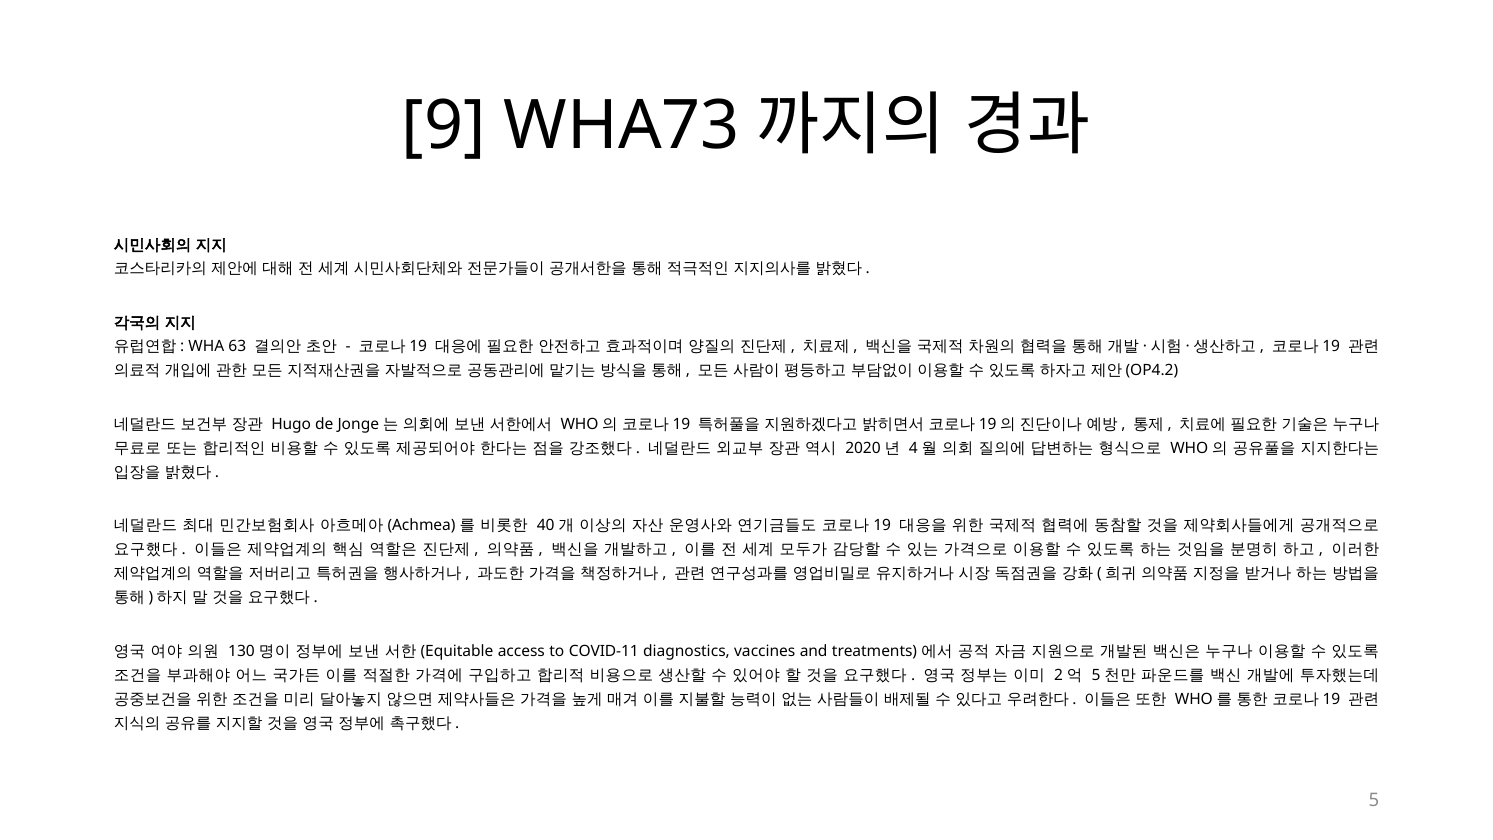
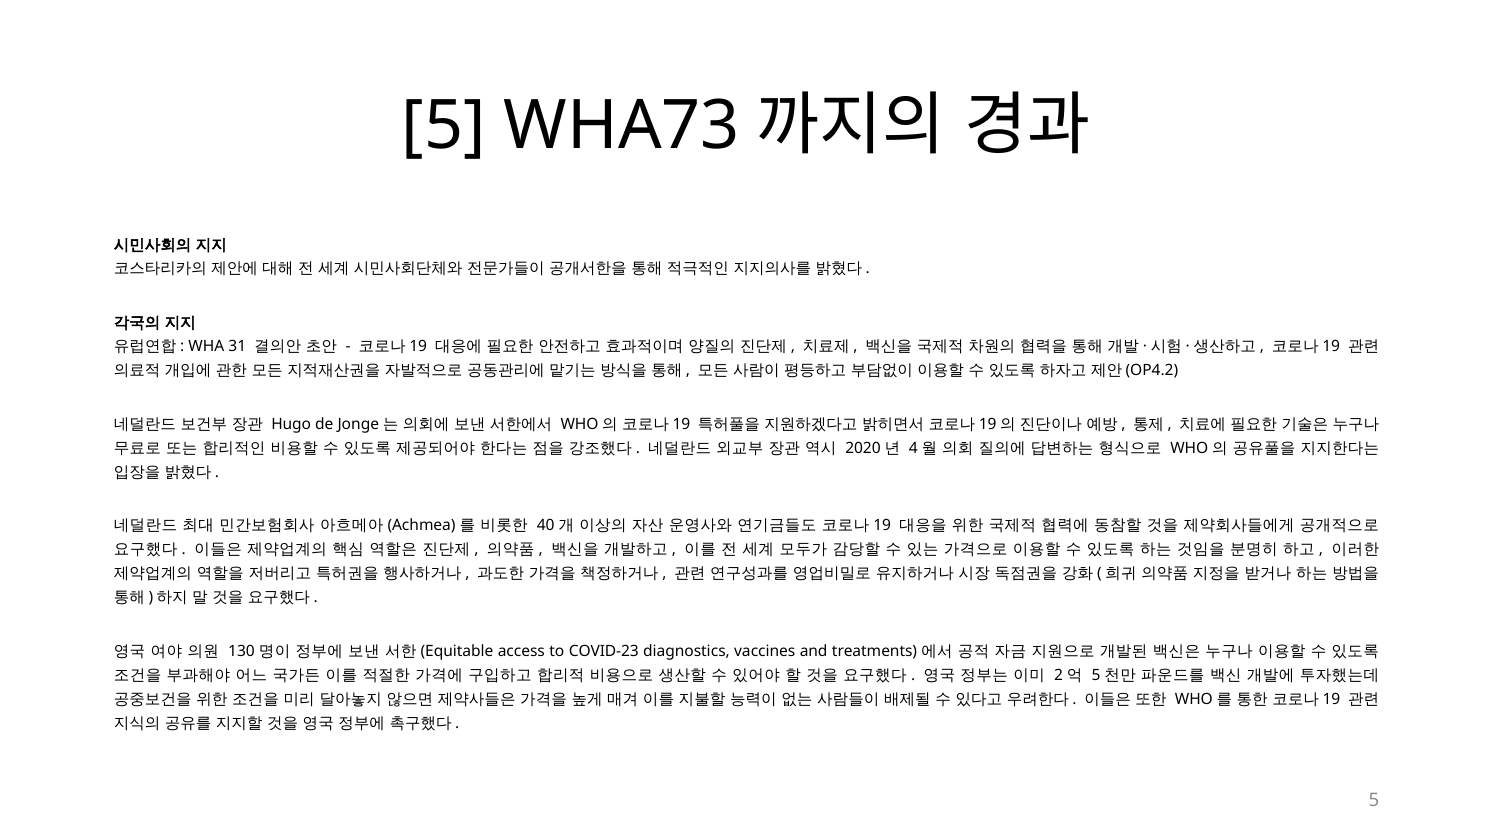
9 at (444, 125): 9 -> 5
63: 63 -> 31
COVID-11: COVID-11 -> COVID-23
